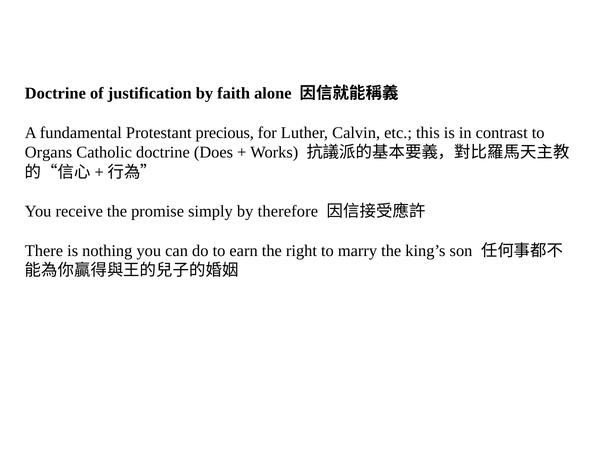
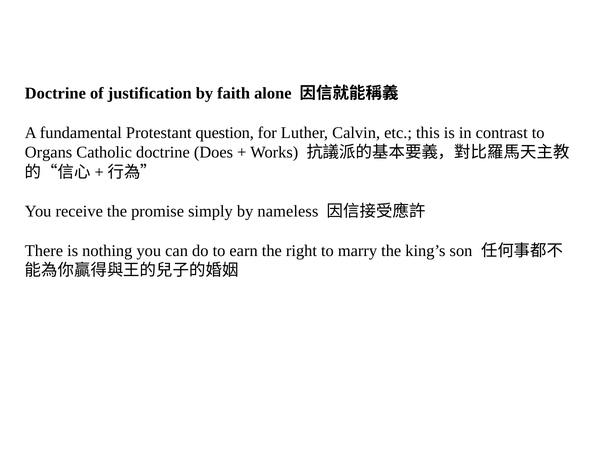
precious: precious -> question
therefore: therefore -> nameless
